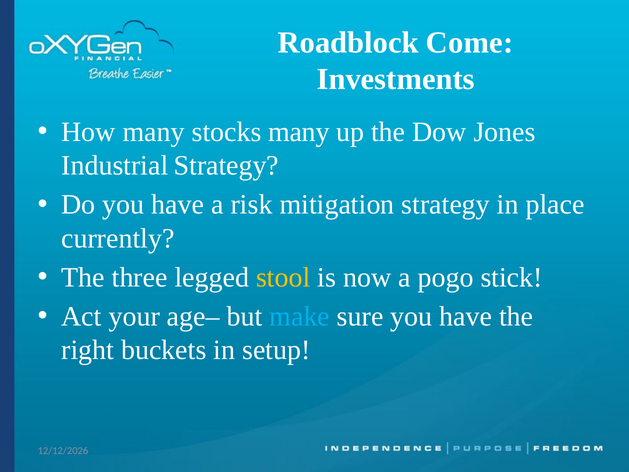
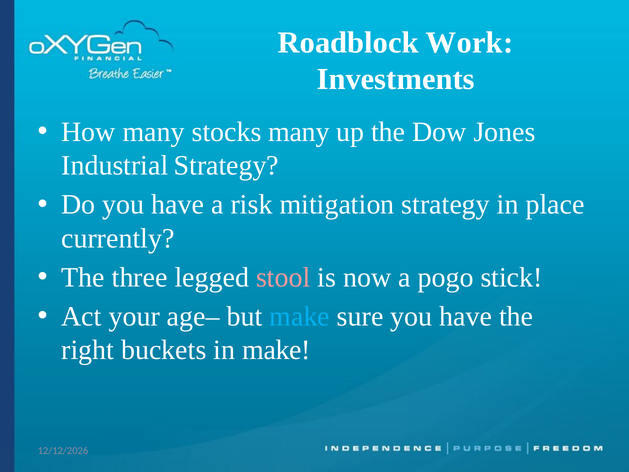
Come: Come -> Work
stool colour: yellow -> pink
in setup: setup -> make
